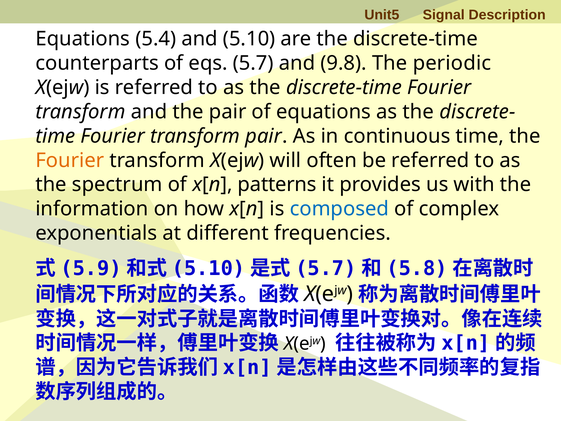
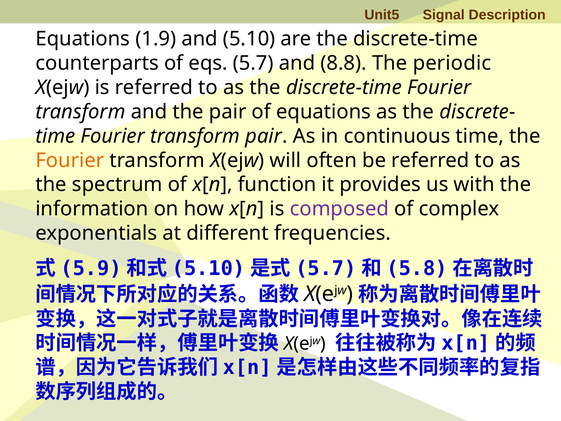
5.4: 5.4 -> 1.9
9.8: 9.8 -> 8.8
patterns: patterns -> function
composed colour: blue -> purple
